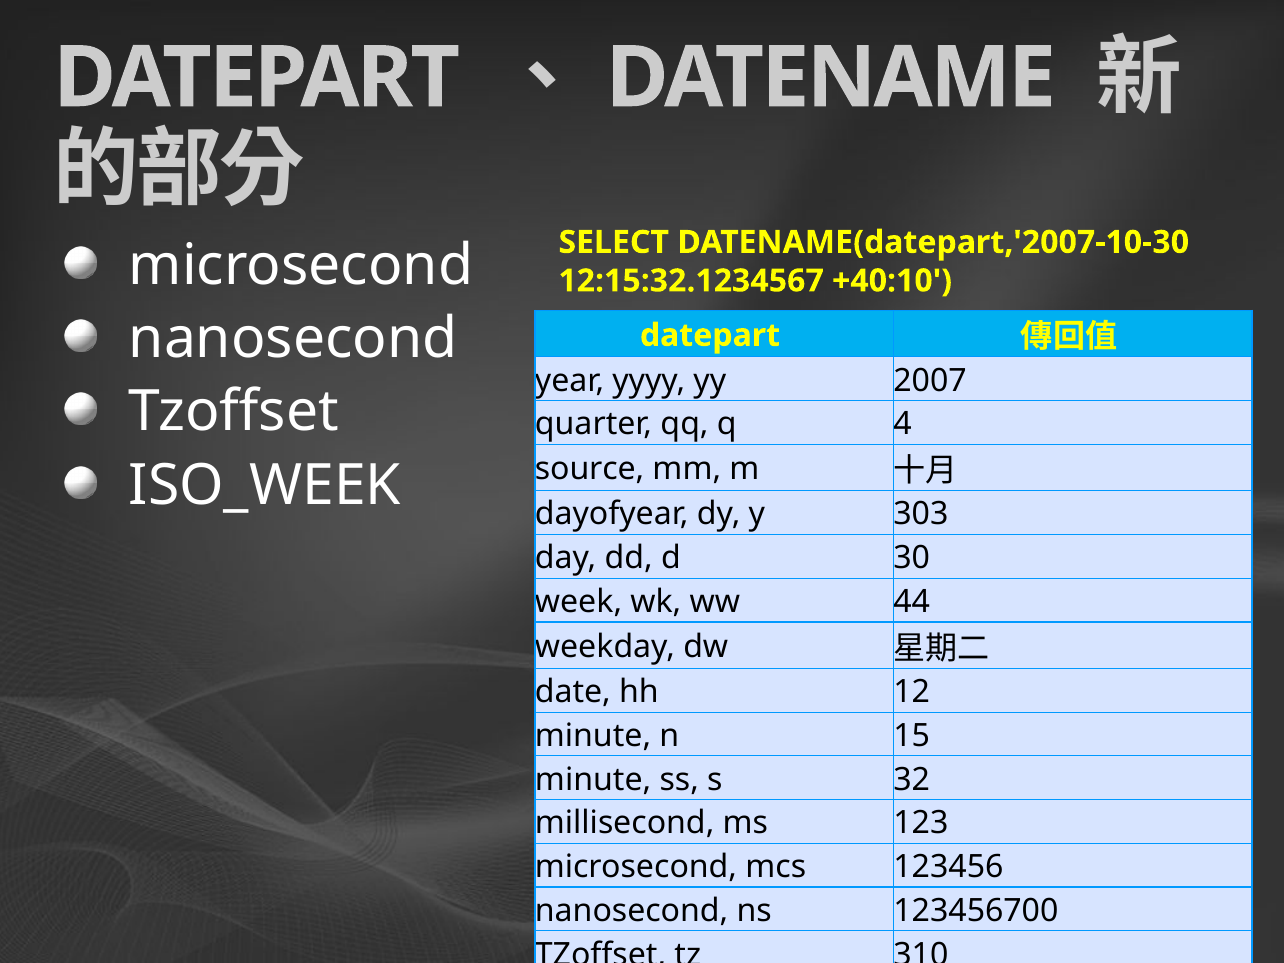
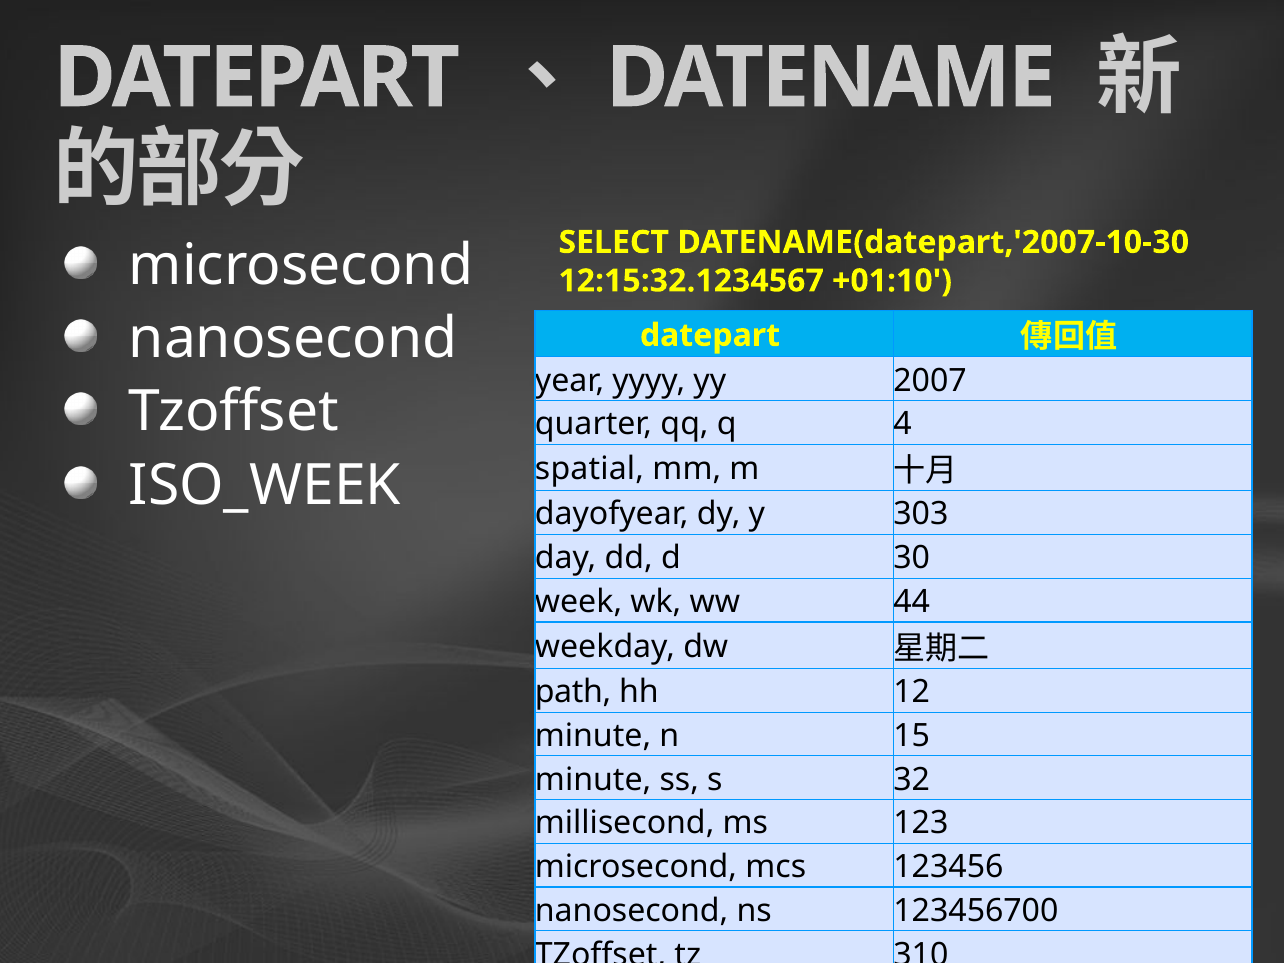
+40:10: +40:10 -> +01:10
source: source -> spatial
date: date -> path
